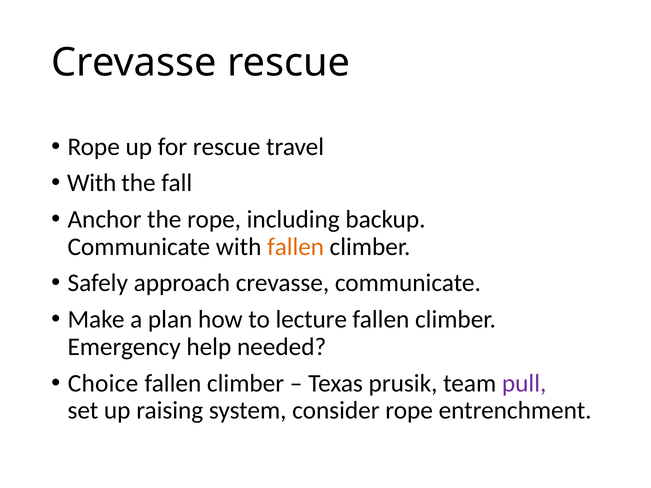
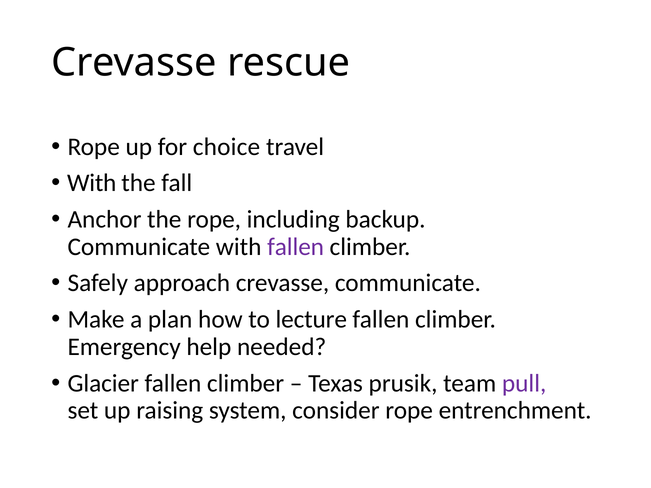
for rescue: rescue -> choice
fallen at (296, 247) colour: orange -> purple
Choice: Choice -> Glacier
